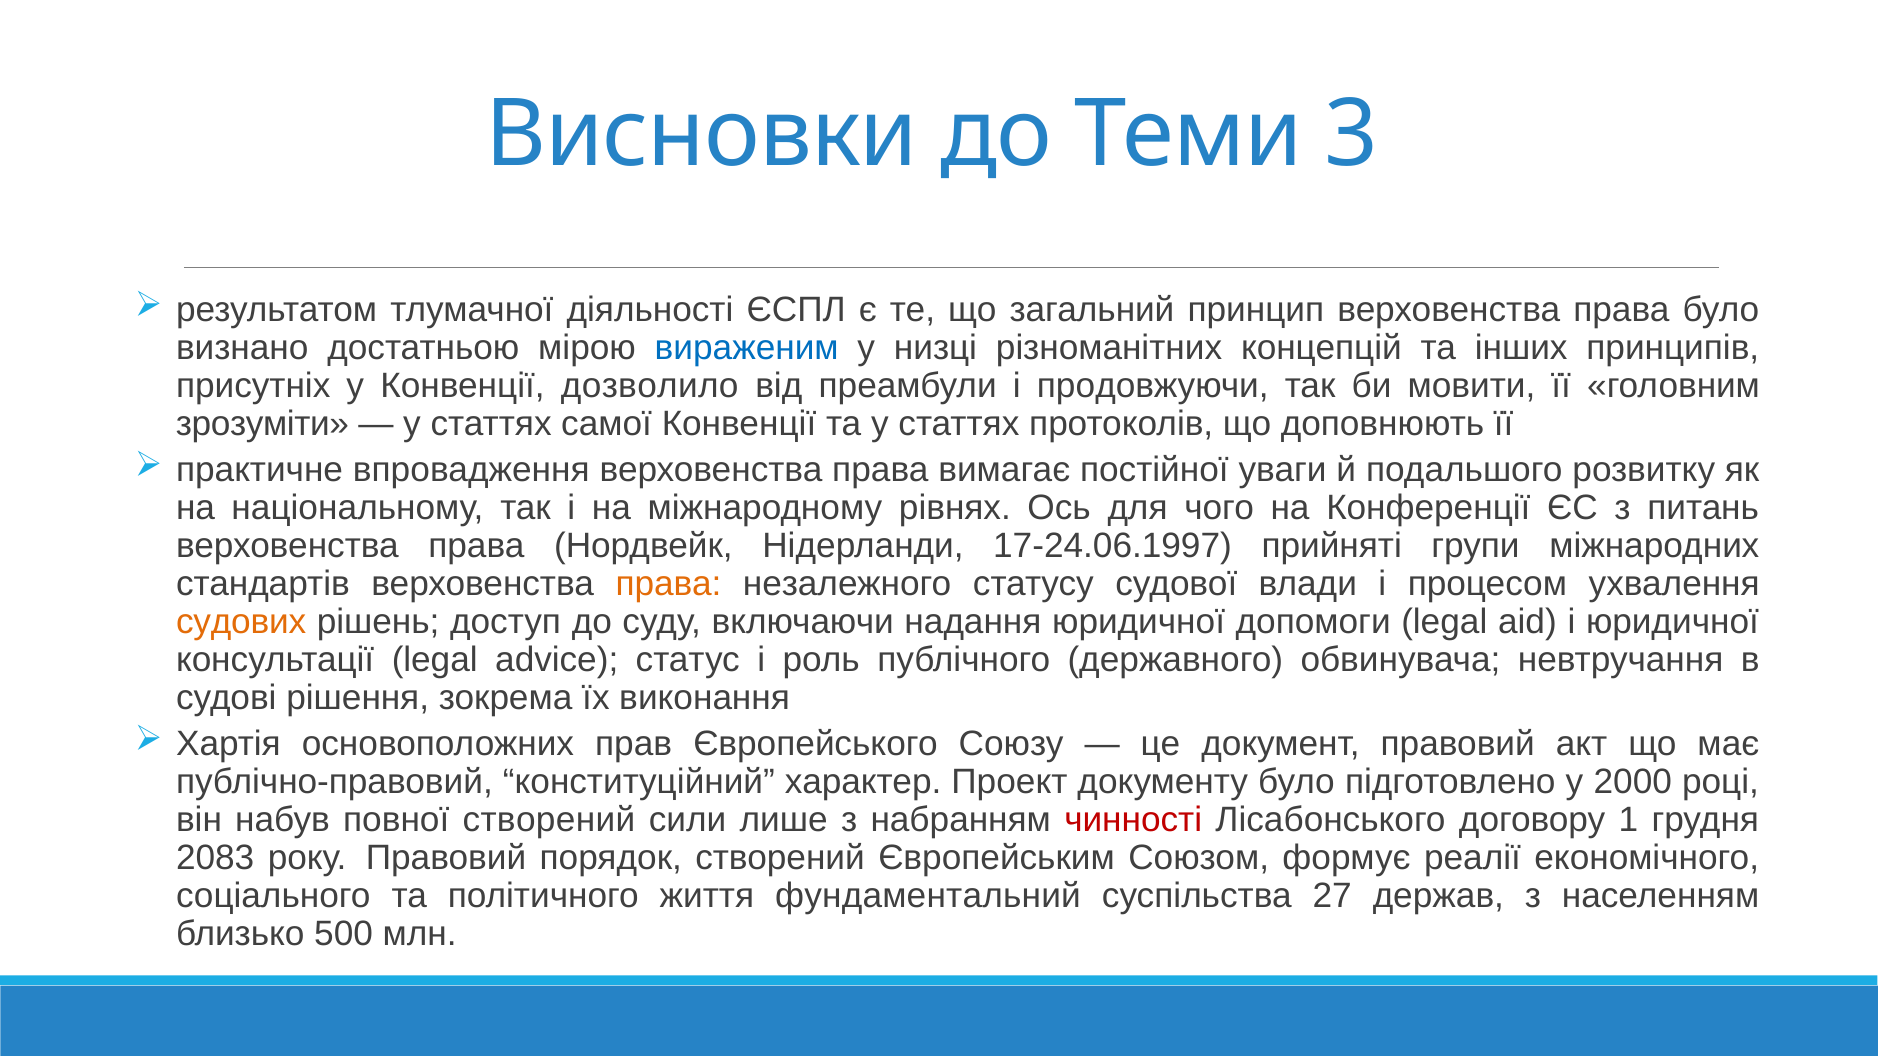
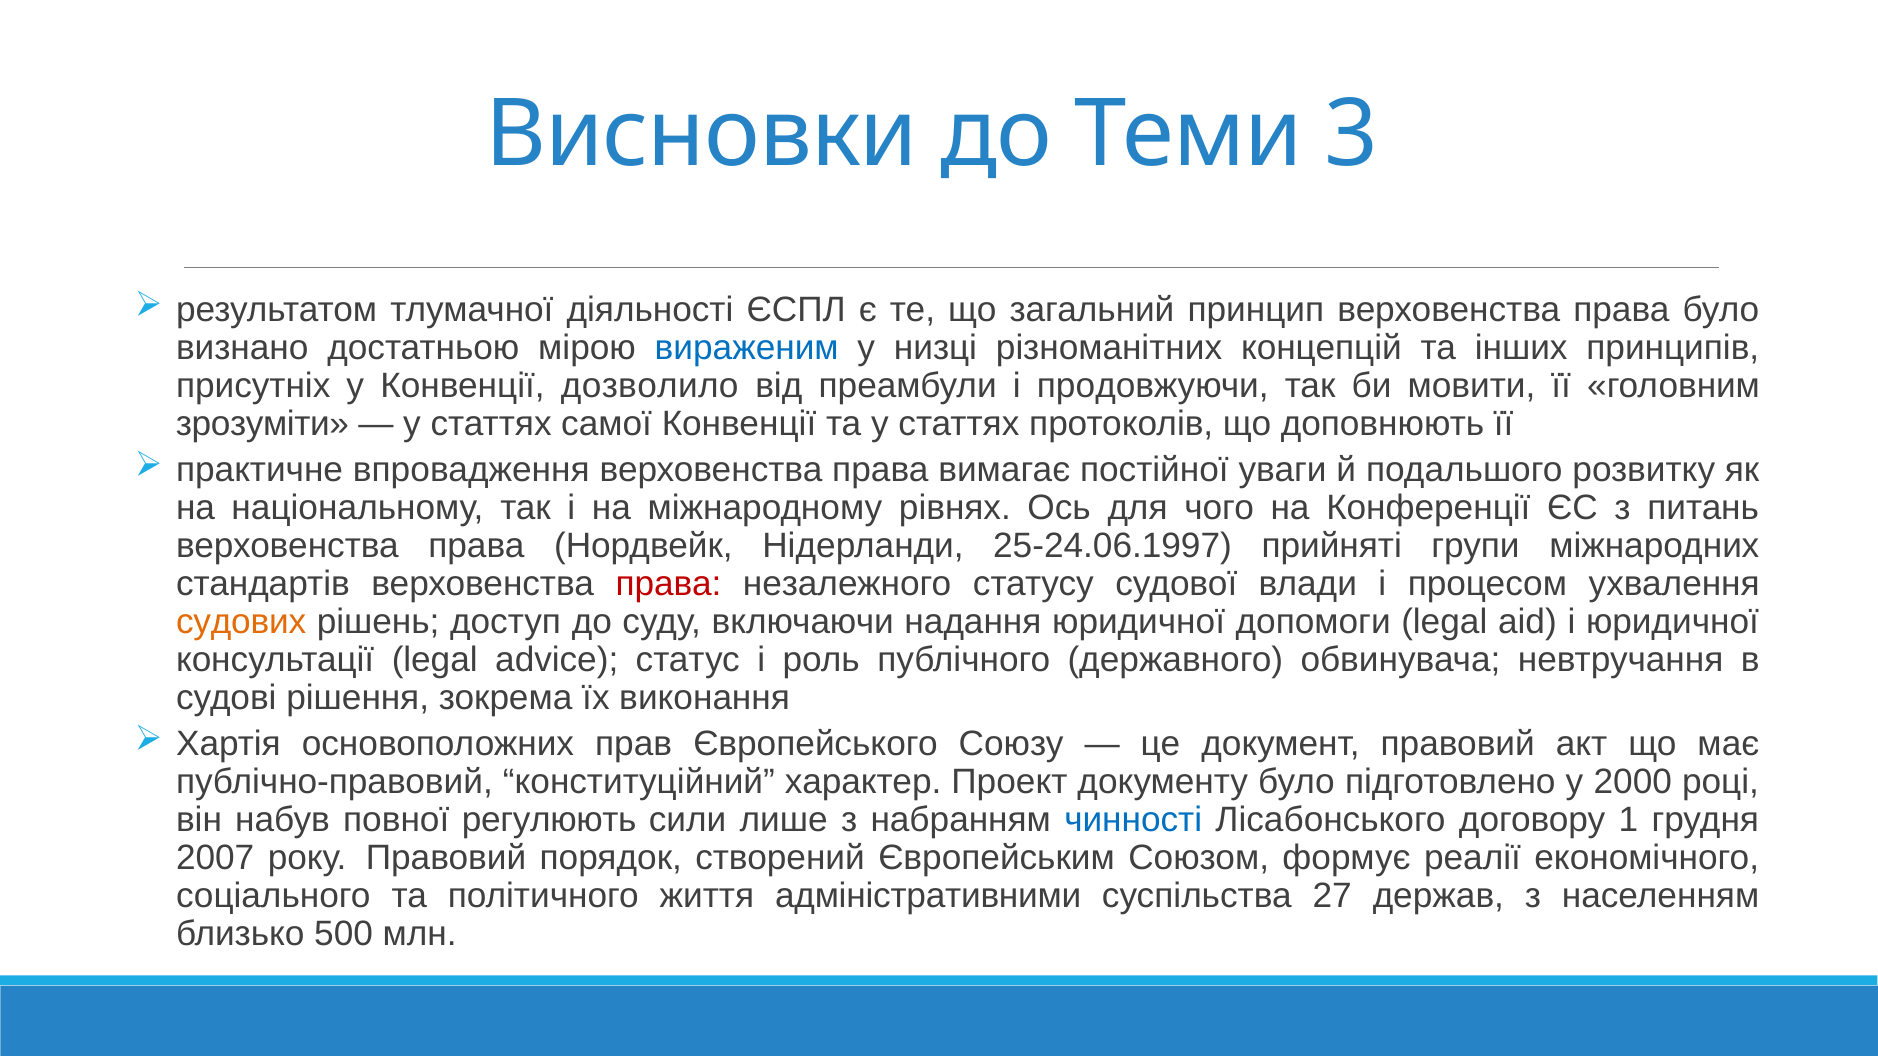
17-24.06.1997: 17-24.06.1997 -> 25-24.06.1997
права at (669, 584) colour: orange -> red
повної створений: створений -> регулюють
чинності colour: red -> blue
2083: 2083 -> 2007
фундаментальний: фундаментальний -> адміністративними
